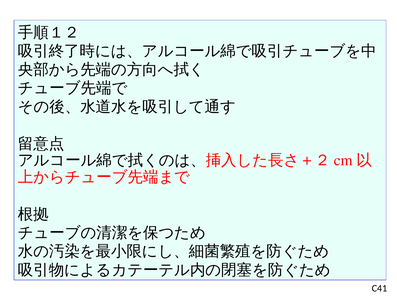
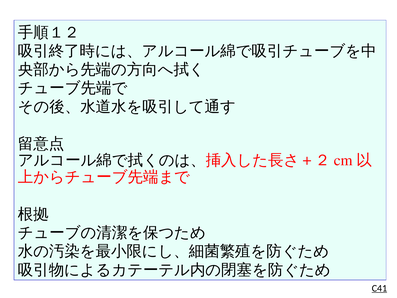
C41 underline: none -> present
